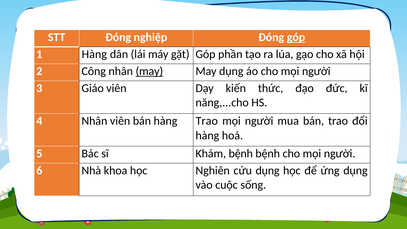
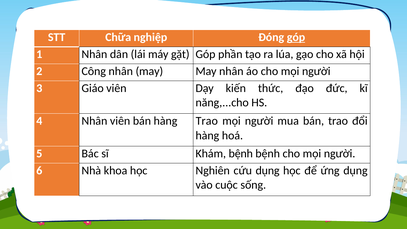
STT Đóng: Đóng -> Chữa
1 Hàng: Hàng -> Nhân
may at (149, 71) underline: present -> none
May dụng: dụng -> nhân
